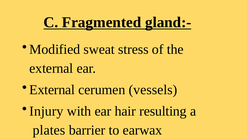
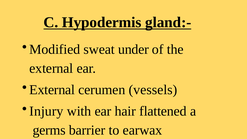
Fragmented: Fragmented -> Hypodermis
stress: stress -> under
resulting: resulting -> flattened
plates: plates -> germs
